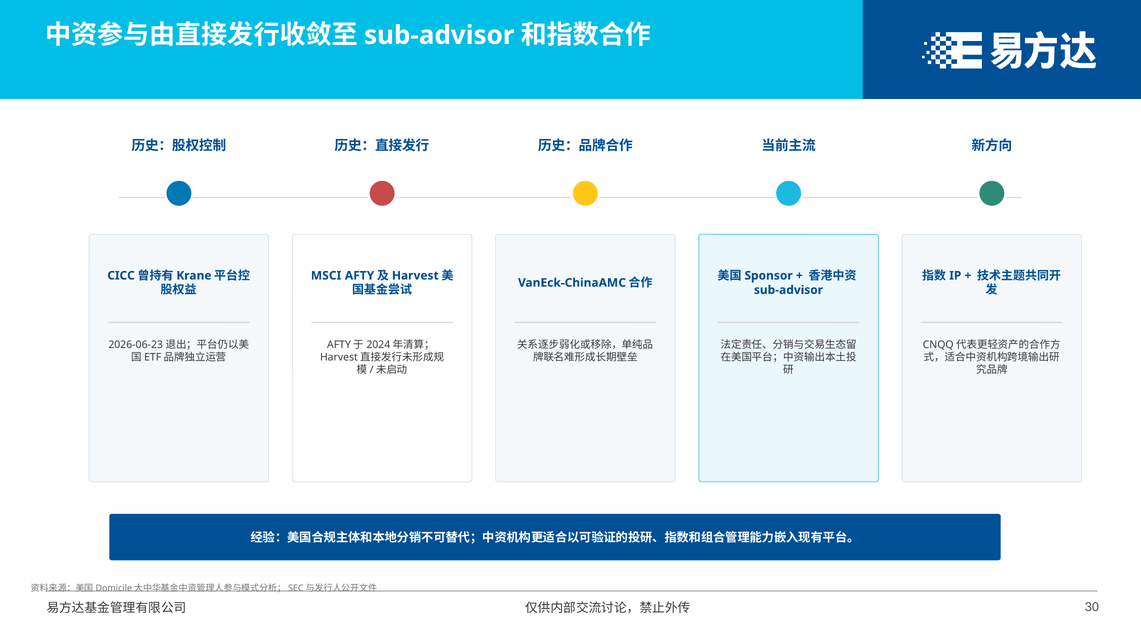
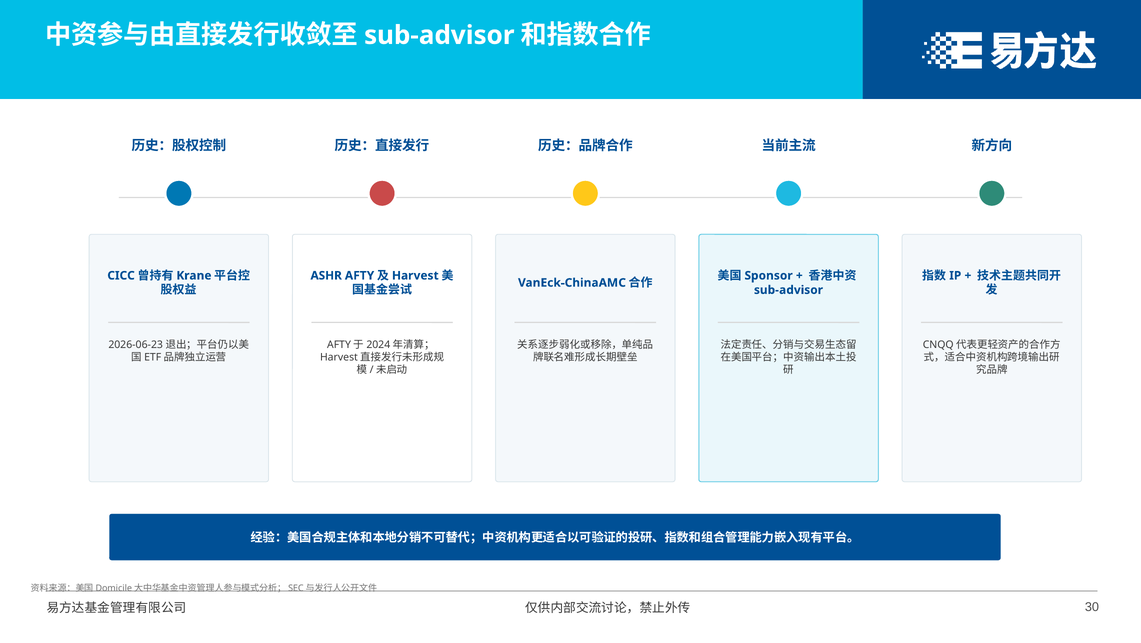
MSCI: MSCI -> ASHR
